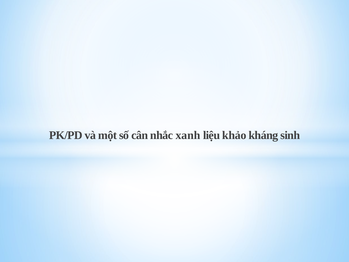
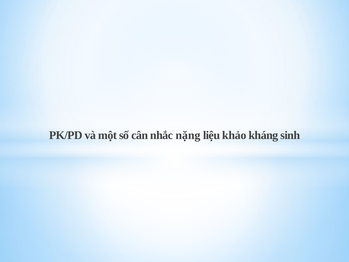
xanh: xanh -> nặng
